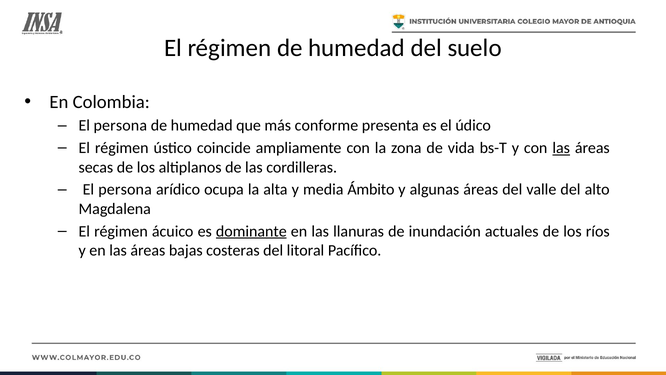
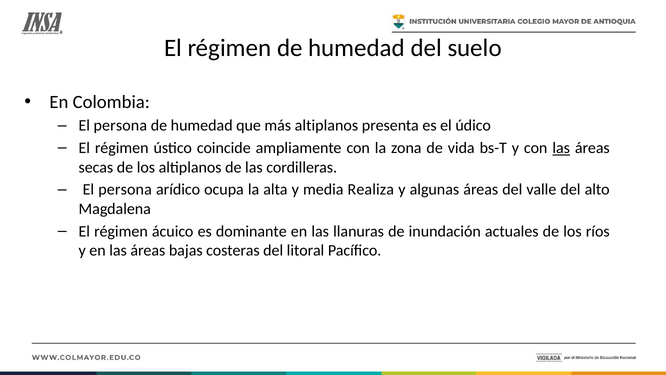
más conforme: conforme -> altiplanos
Ámbito: Ámbito -> Realiza
dominante underline: present -> none
